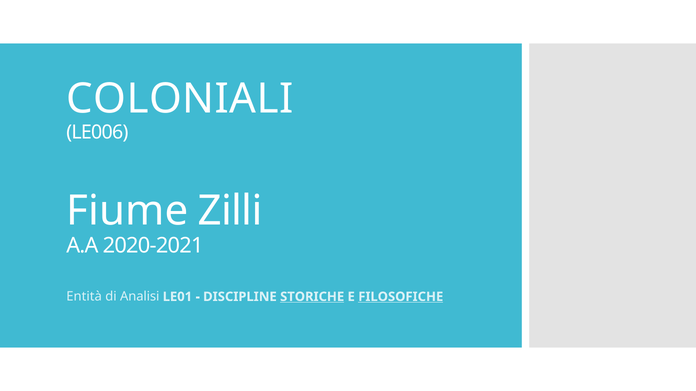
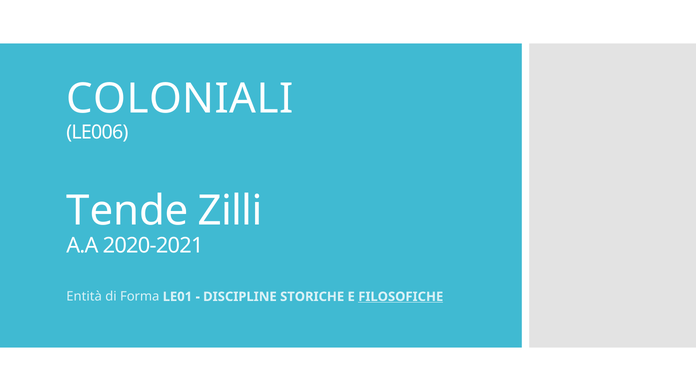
Fiume: Fiume -> Tende
Analisi: Analisi -> Forma
STORICHE underline: present -> none
